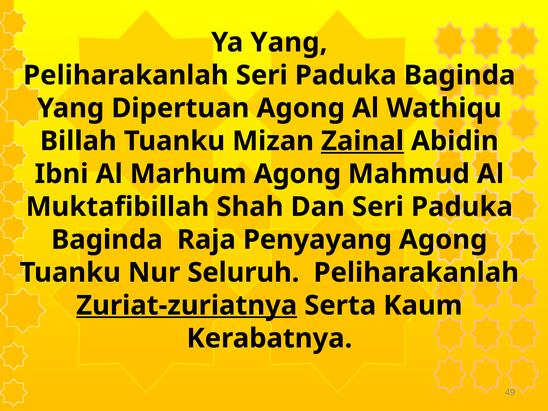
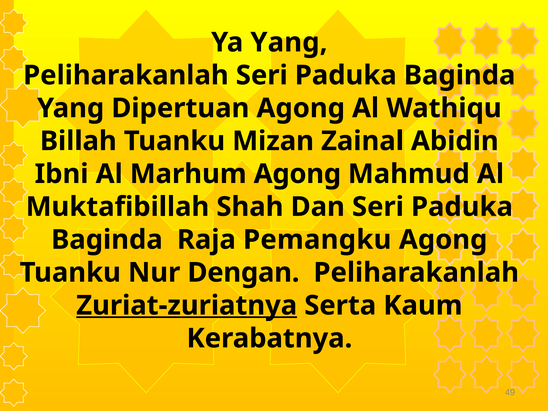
Zainal underline: present -> none
Penyayang: Penyayang -> Pemangku
Seluruh: Seluruh -> Dengan
